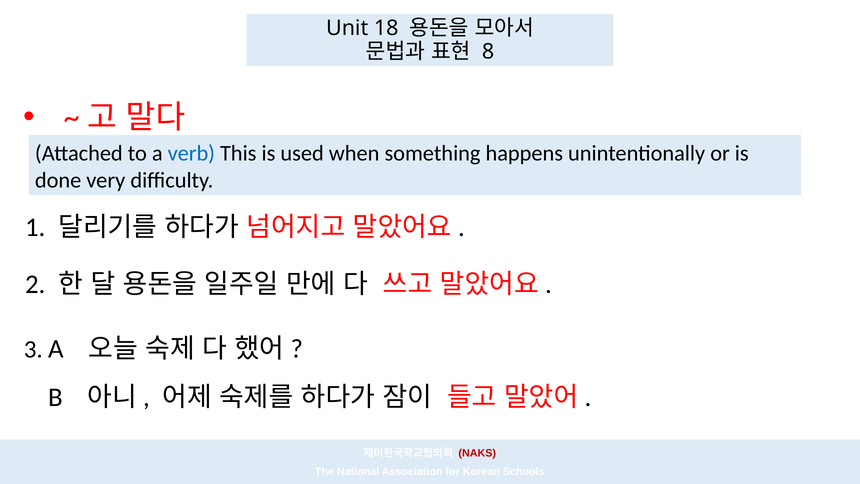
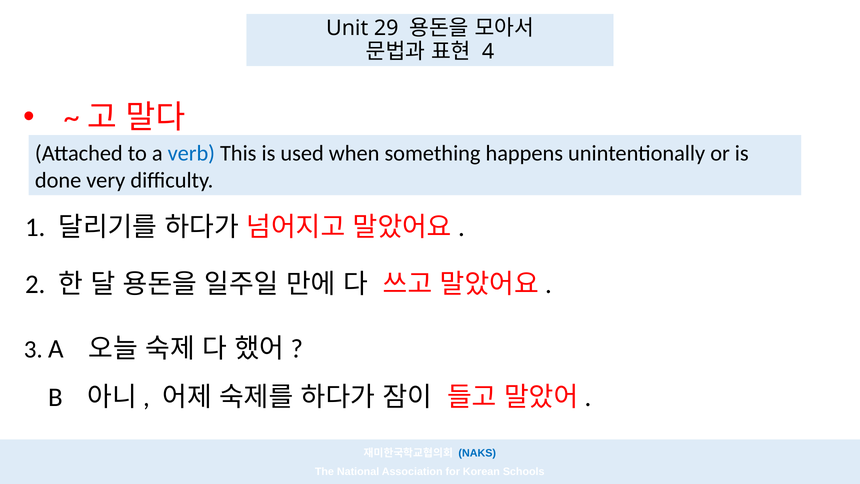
18: 18 -> 29
8: 8 -> 4
NAKS colour: red -> blue
